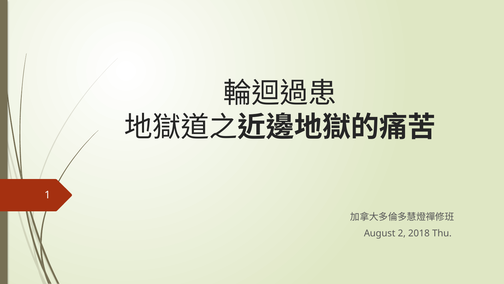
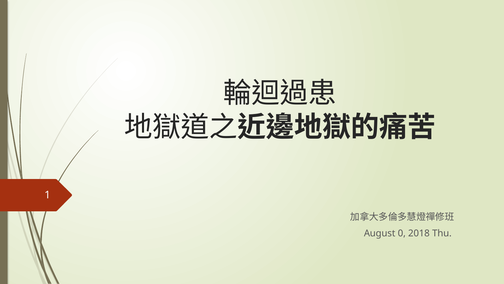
2: 2 -> 0
